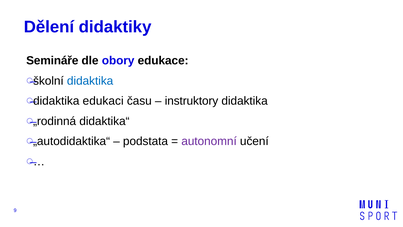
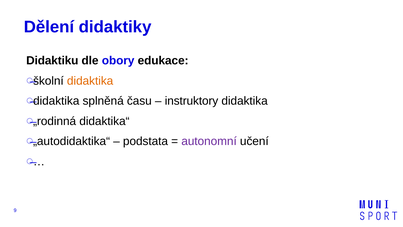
Semináře: Semináře -> Didaktiku
didaktika at (90, 81) colour: blue -> orange
edukaci: edukaci -> splněná
